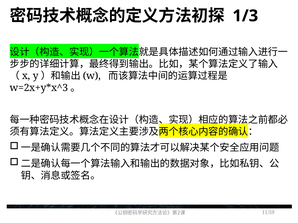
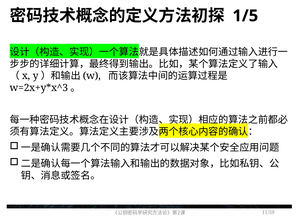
1/3: 1/3 -> 1/5
